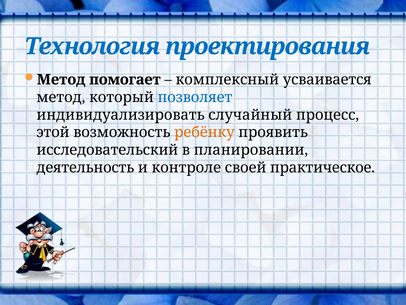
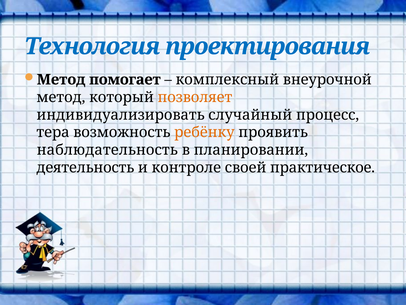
усваивается: усваивается -> внеурочной
позволяет colour: blue -> orange
этой: этой -> тера
исследовательский: исследовательский -> наблюдательность
